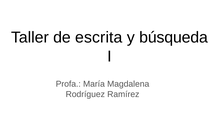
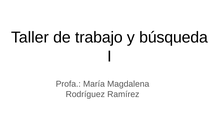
escrita: escrita -> trabajo
